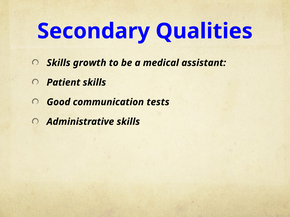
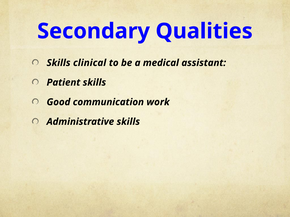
growth: growth -> clinical
tests: tests -> work
